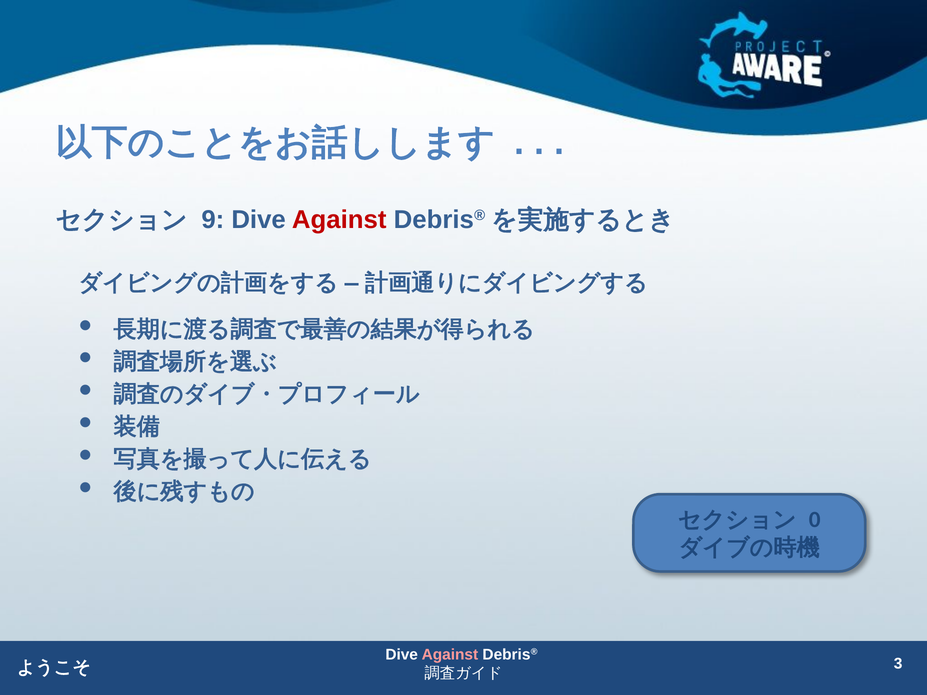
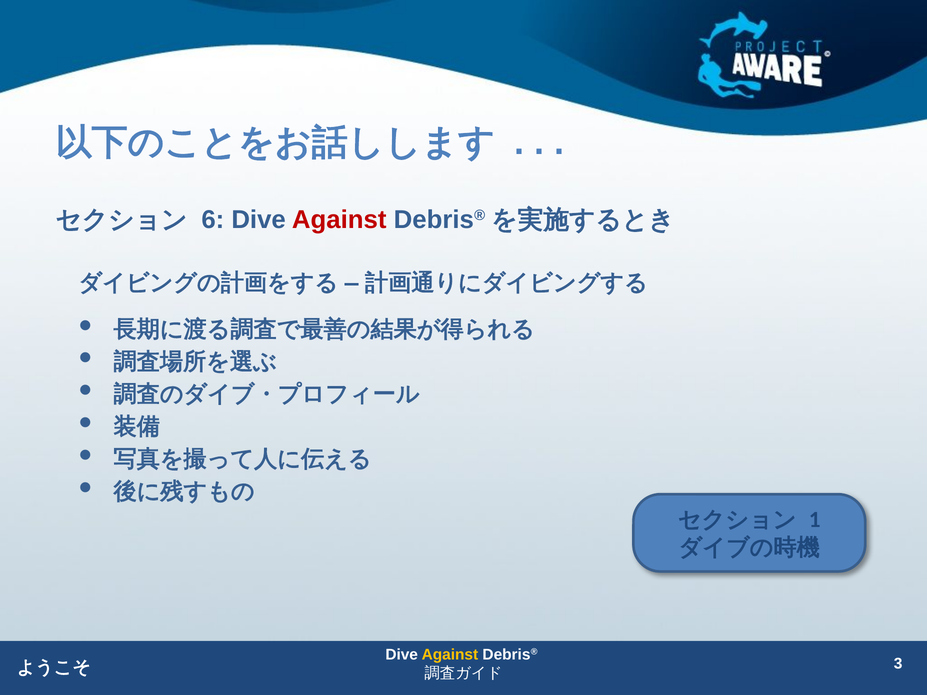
9: 9 -> 6
0: 0 -> 1
Against at (450, 655) colour: pink -> yellow
